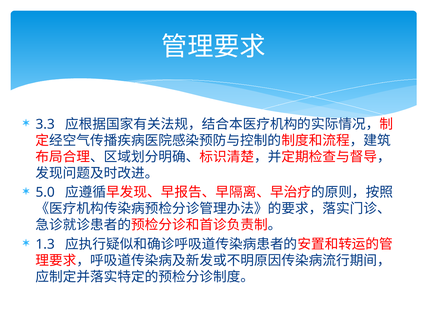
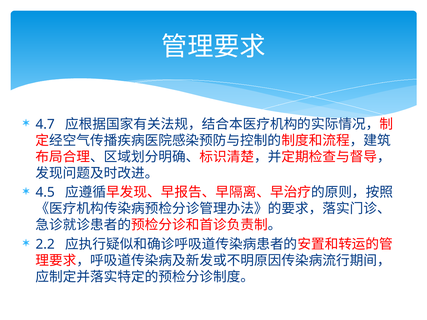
3.3: 3.3 -> 4.7
5.0: 5.0 -> 4.5
1.3: 1.3 -> 2.2
